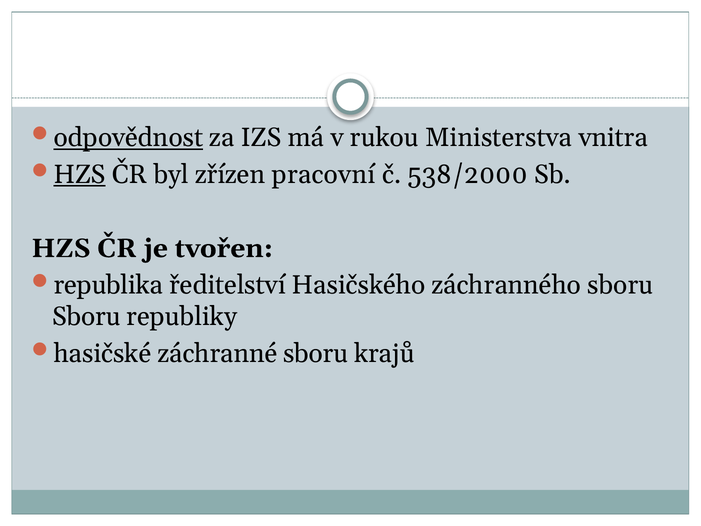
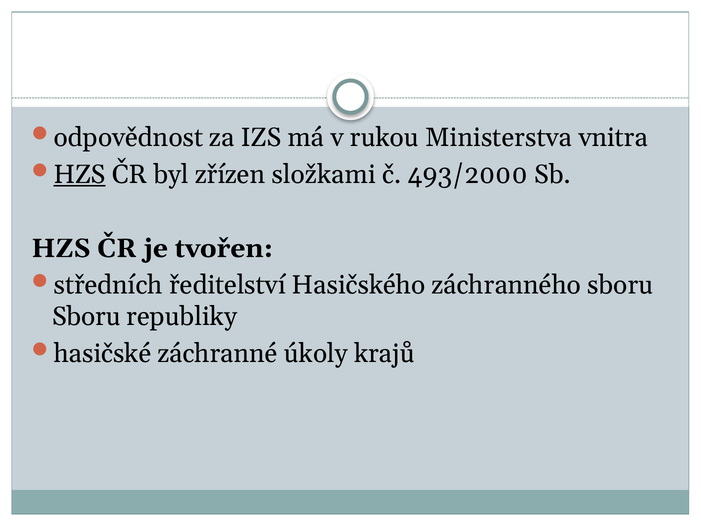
odpovědnost underline: present -> none
pracovní: pracovní -> složkami
538/2000: 538/2000 -> 493/2000
republika: republika -> středních
záchranné sboru: sboru -> úkoly
